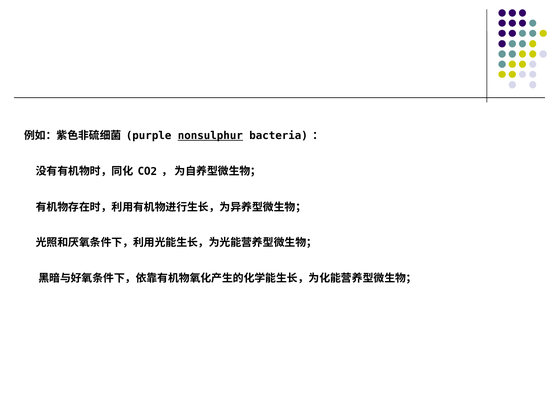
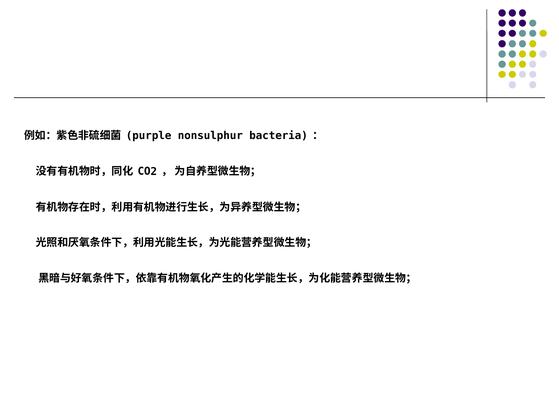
nonsulphur underline: present -> none
